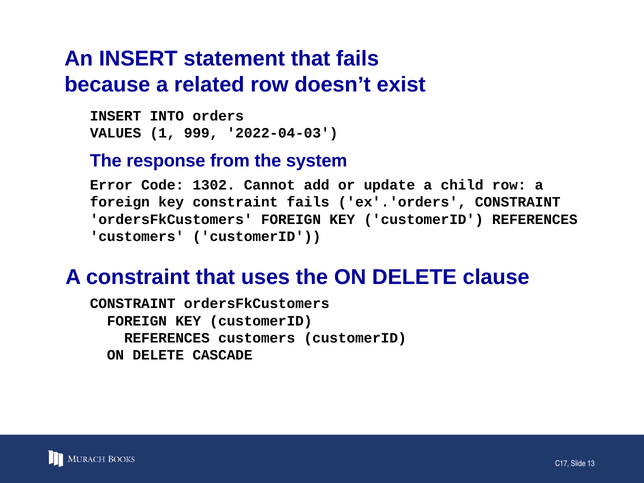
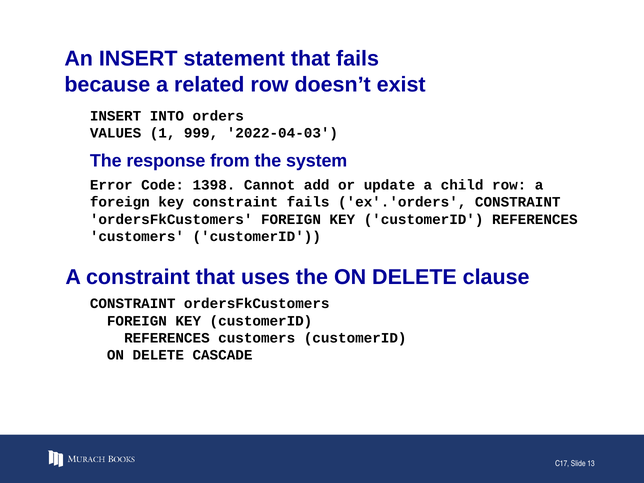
1302: 1302 -> 1398
